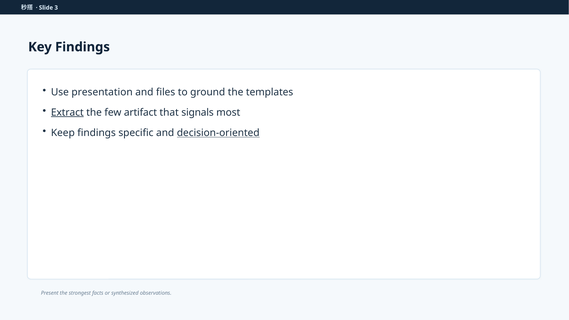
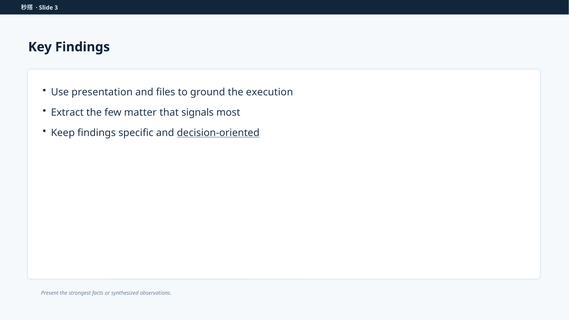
templates: templates -> execution
Extract underline: present -> none
artifact: artifact -> matter
